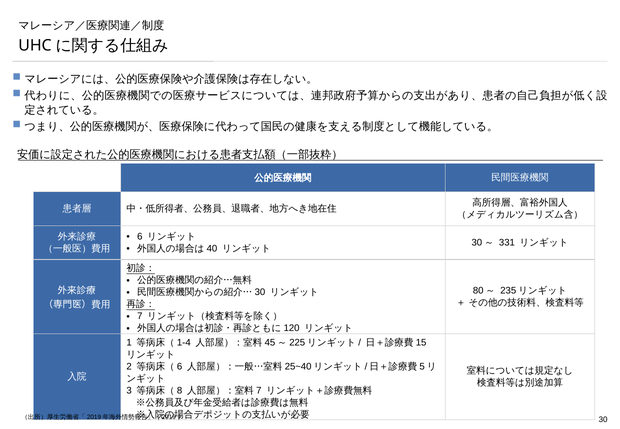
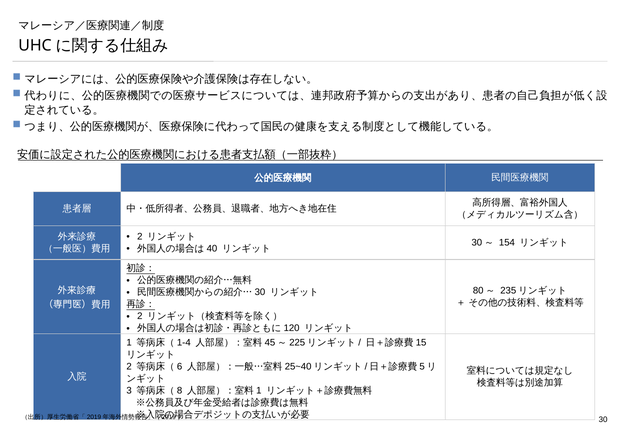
6 at (140, 237): 6 -> 2
331: 331 -> 154
7 at (140, 316): 7 -> 2
7 at (259, 391): 7 -> 1
